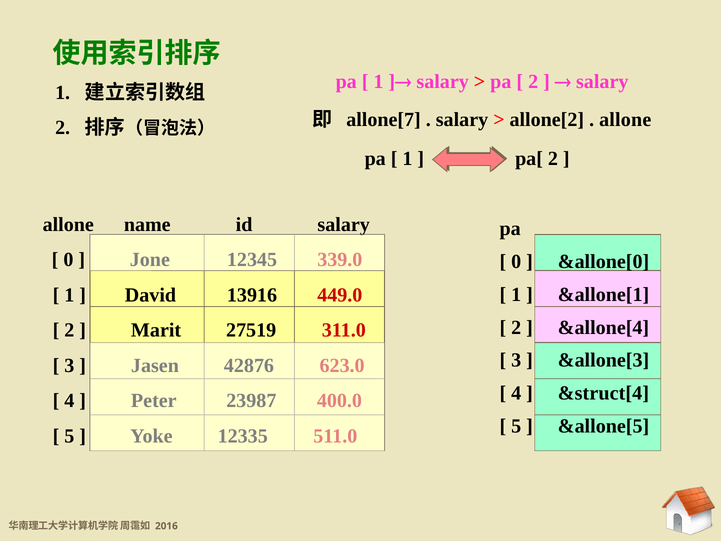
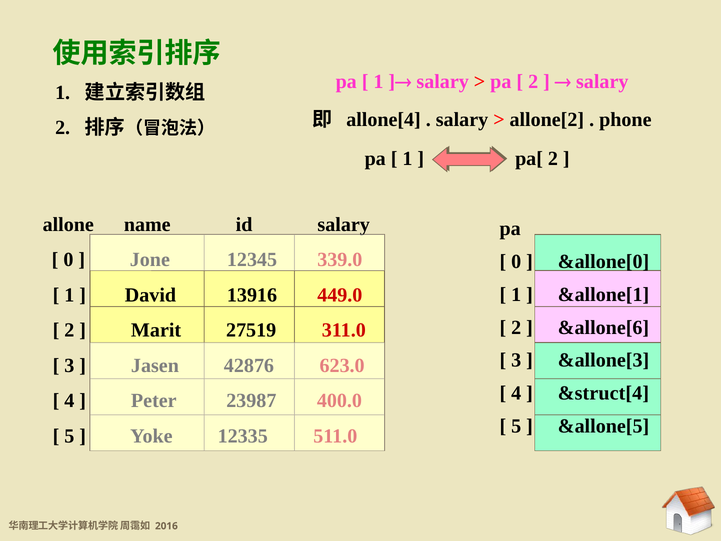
allone[7: allone[7 -> allone[4
allone at (625, 119): allone -> phone
&allone[4: &allone[4 -> &allone[6
